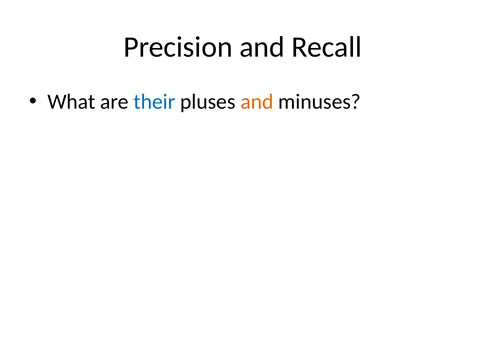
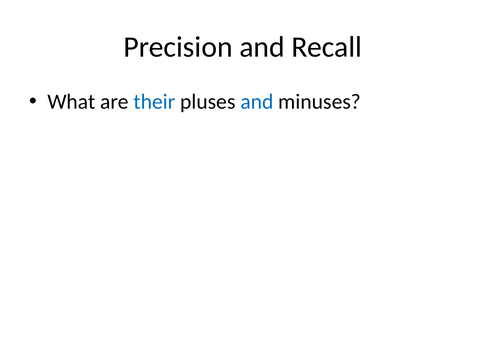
and at (257, 102) colour: orange -> blue
